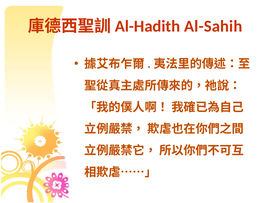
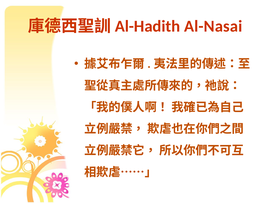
Al-Sahih: Al-Sahih -> Al-Nasai
